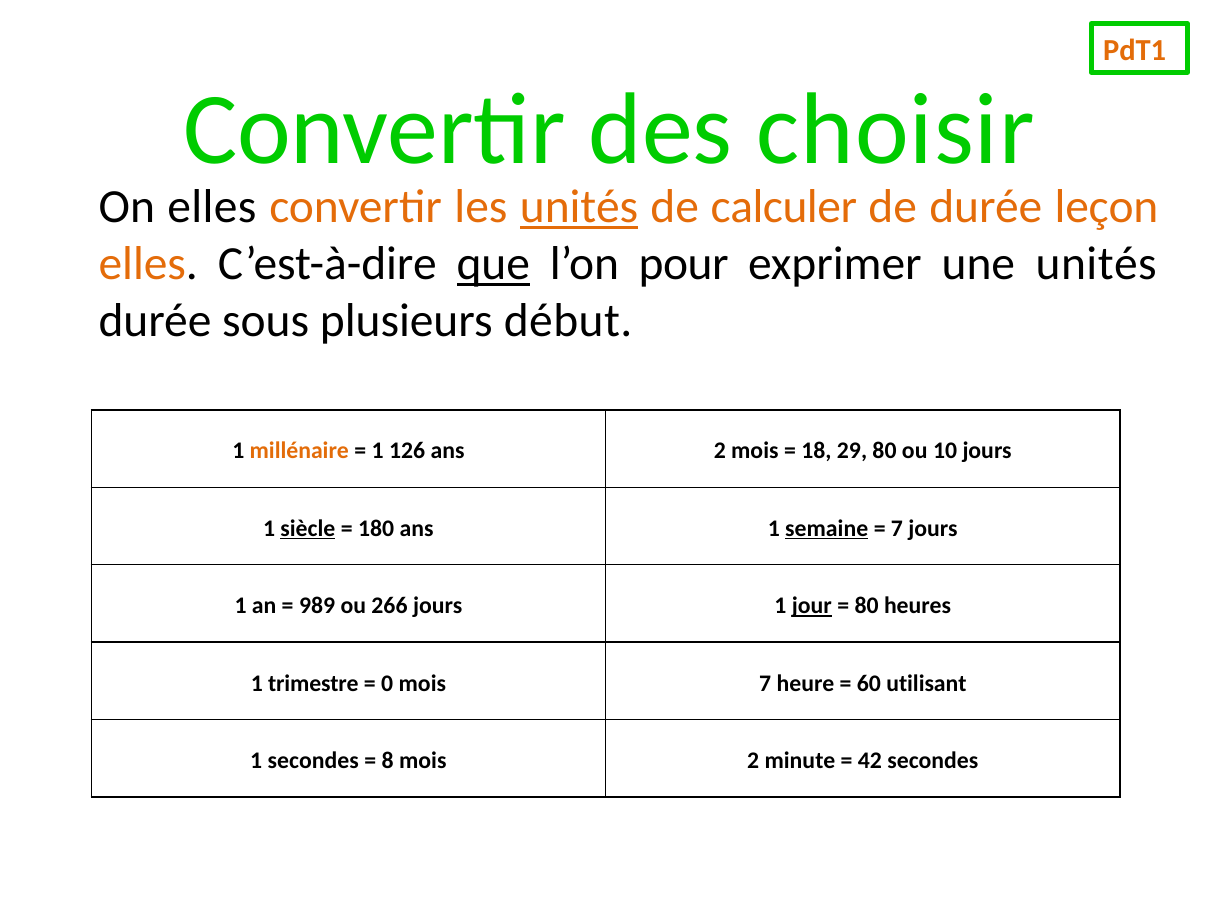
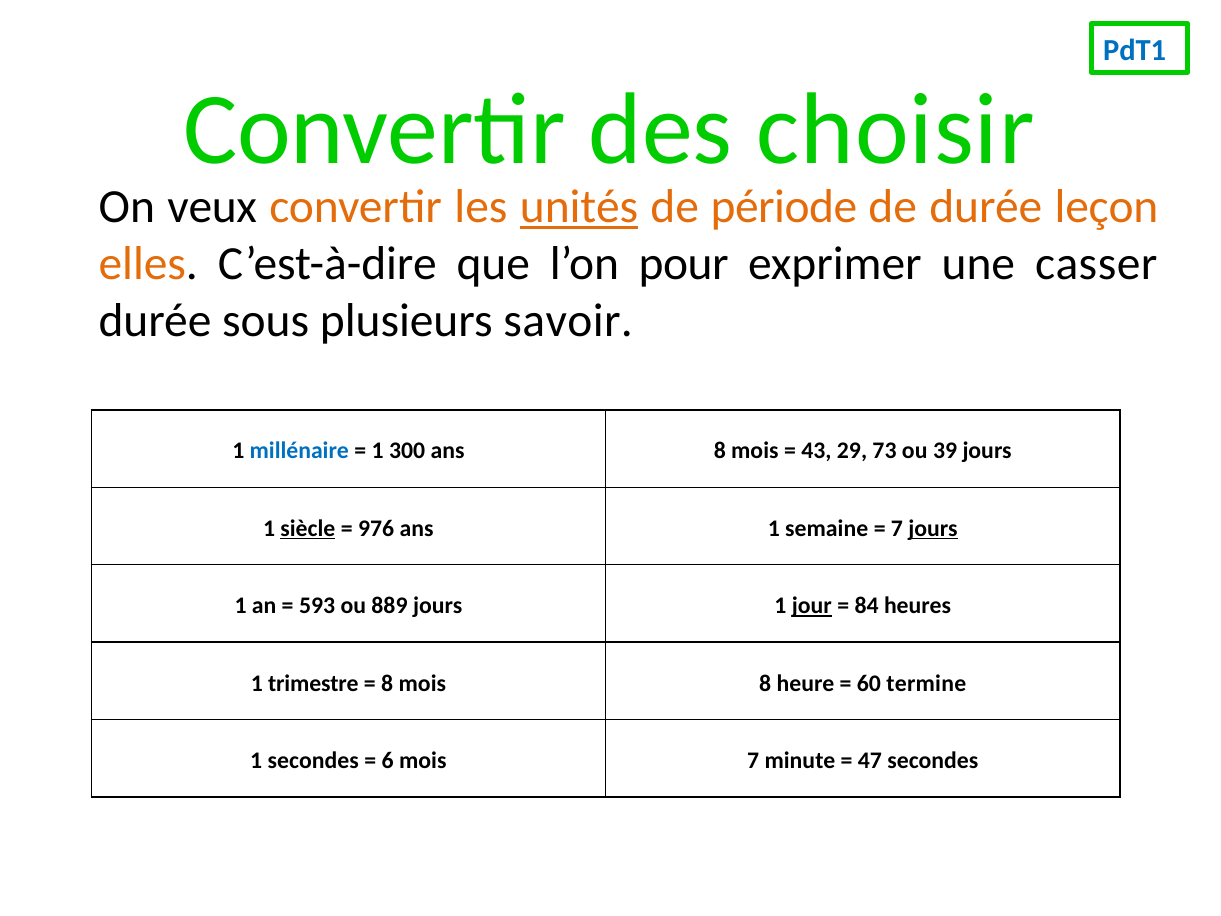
PdT1 colour: orange -> blue
On elles: elles -> veux
calculer: calculer -> période
que underline: present -> none
une unités: unités -> casser
début: début -> savoir
millénaire colour: orange -> blue
126: 126 -> 300
ans 2: 2 -> 8
18: 18 -> 43
29 80: 80 -> 73
10: 10 -> 39
180: 180 -> 976
semaine underline: present -> none
jours at (933, 528) underline: none -> present
989: 989 -> 593
266: 266 -> 889
80 at (867, 606): 80 -> 84
0 at (387, 683): 0 -> 8
mois 7: 7 -> 8
utilisant: utilisant -> termine
8: 8 -> 6
mois 2: 2 -> 7
42: 42 -> 47
